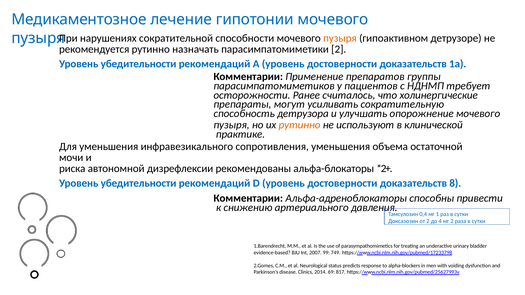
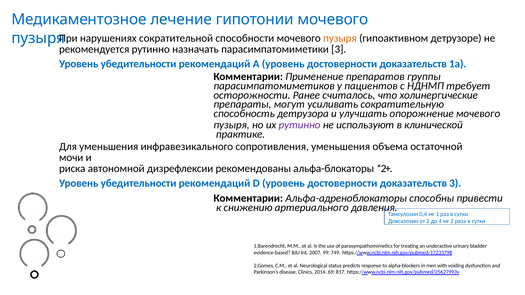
парасимпатомиметики 2: 2 -> 3
рутинно at (300, 125) colour: orange -> purple
доказательств 8: 8 -> 3
